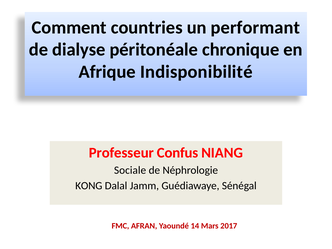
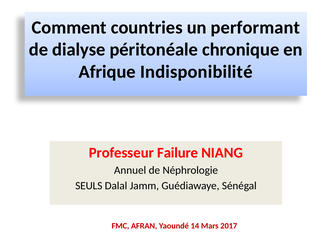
Confus: Confus -> Failure
Sociale: Sociale -> Annuel
KONG: KONG -> SEULS
